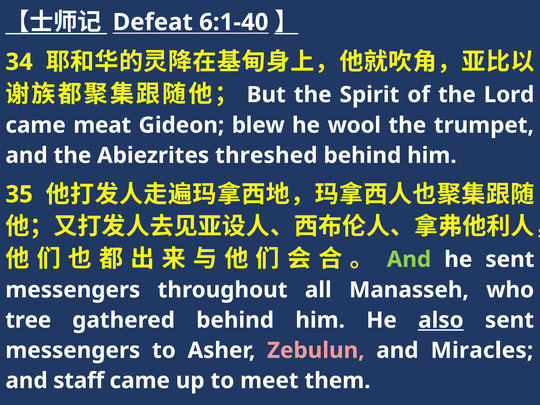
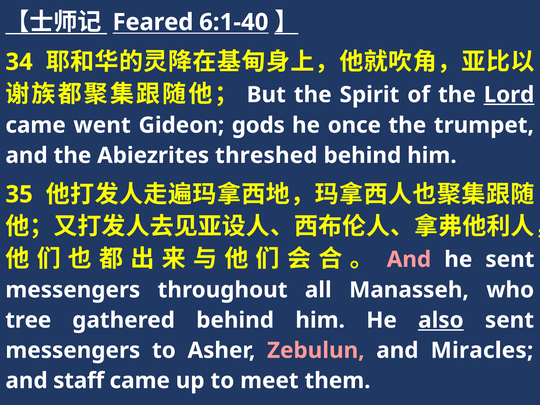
Defeat: Defeat -> Feared
Lord underline: none -> present
meat: meat -> went
blew: blew -> gods
wool: wool -> once
And at (409, 259) colour: light green -> pink
